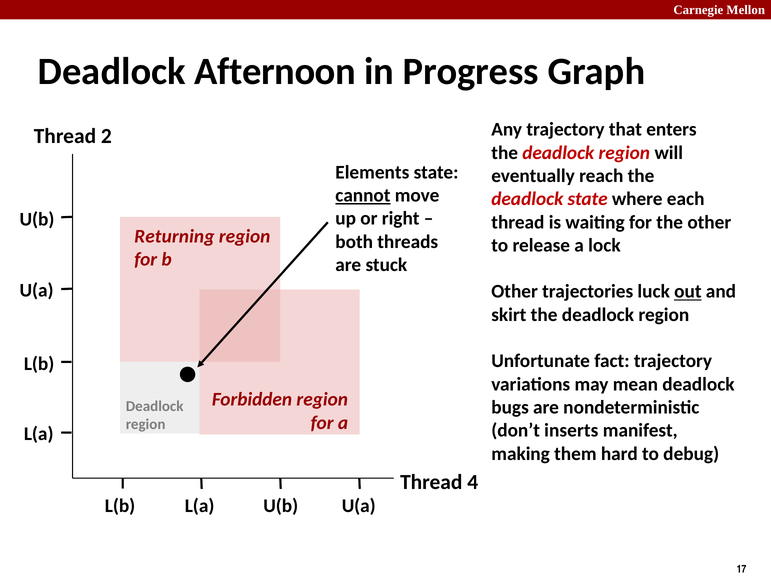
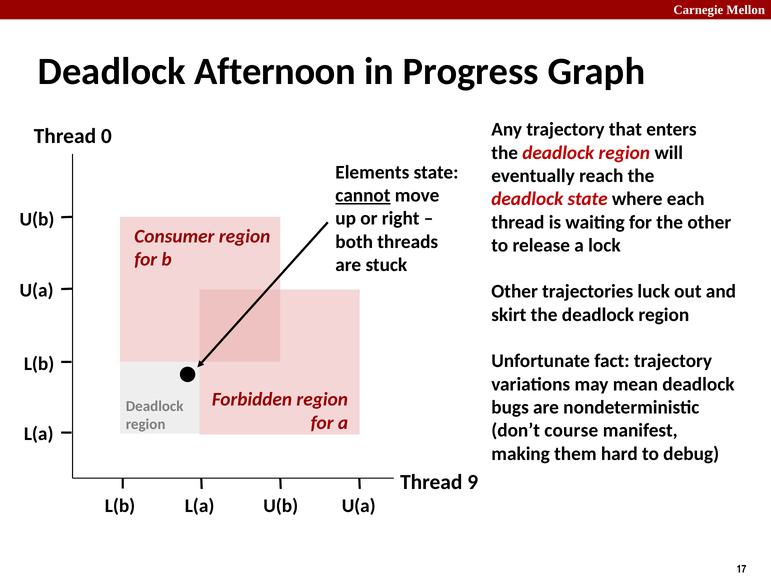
2: 2 -> 0
Returning: Returning -> Consumer
out underline: present -> none
inserts: inserts -> course
4: 4 -> 9
